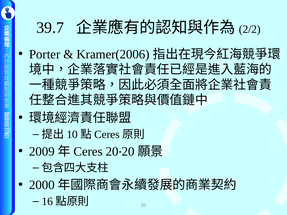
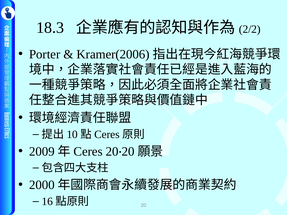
39.7: 39.7 -> 18.3
